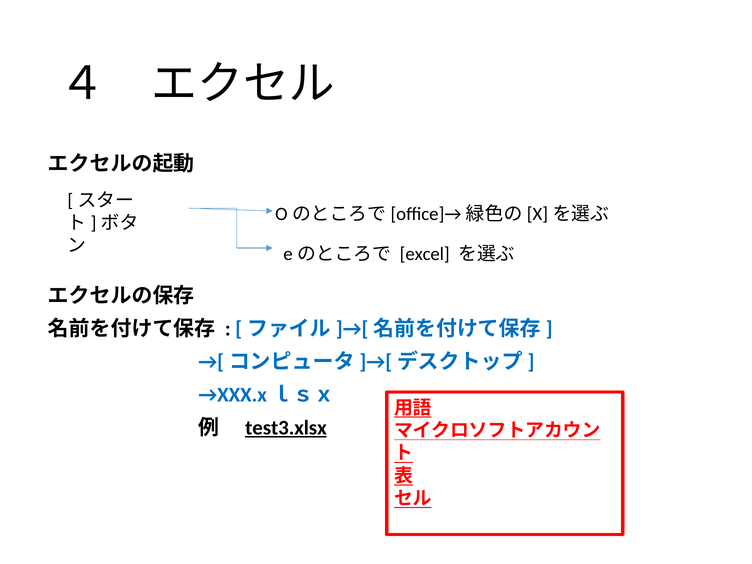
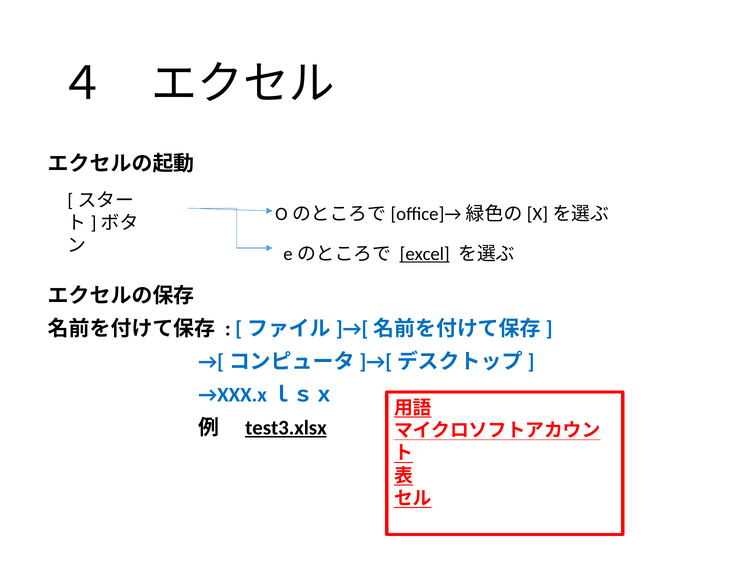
excel underline: none -> present
